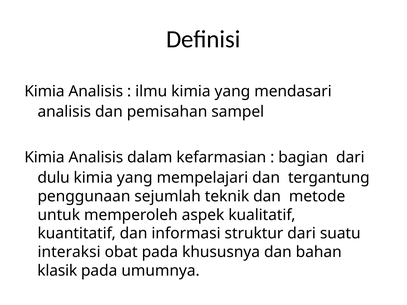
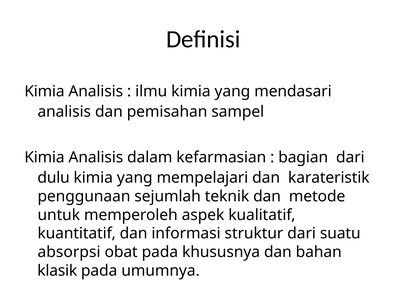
tergantung: tergantung -> karateristik
interaksi: interaksi -> absorpsi
